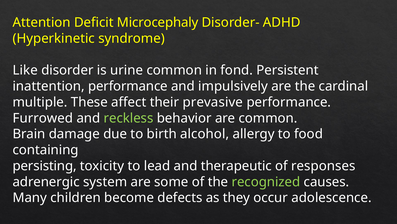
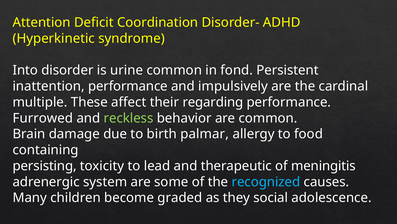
Microcephaly: Microcephaly -> Coordination
Like: Like -> Into
prevasive: prevasive -> regarding
alcohol: alcohol -> palmar
responses: responses -> meningitis
recognized colour: light green -> light blue
defects: defects -> graded
occur: occur -> social
